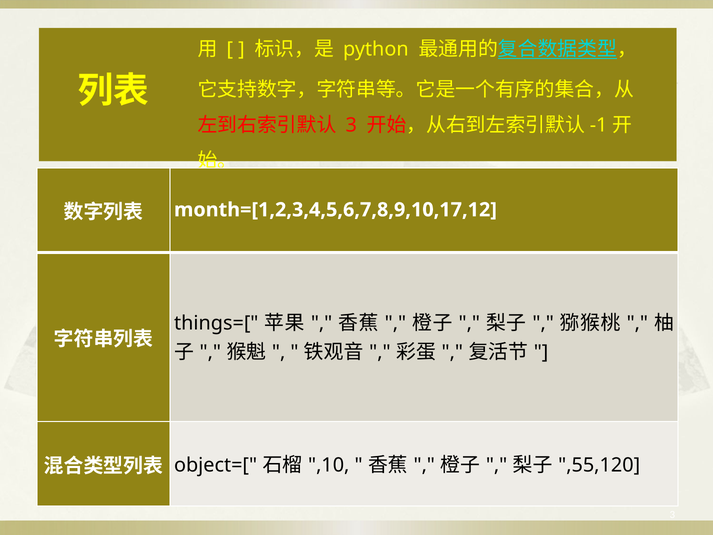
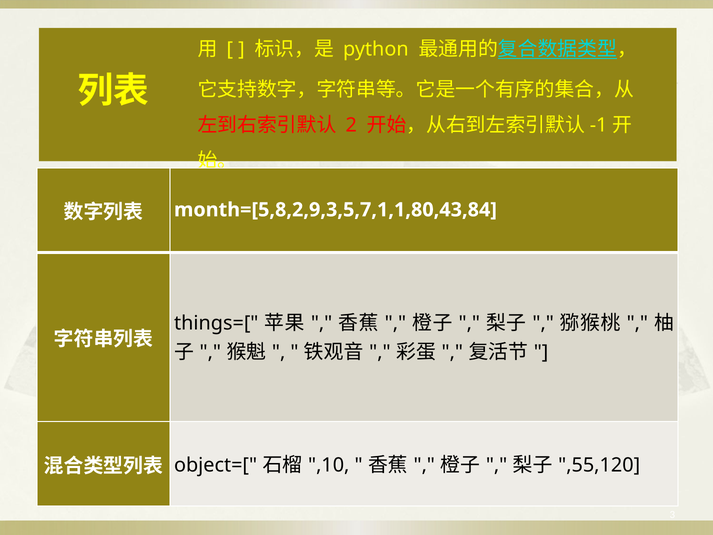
3 at (351, 125): 3 -> 2
month=[1,2,3,4,5,6,7,8,9,10,17,12: month=[1,2,3,4,5,6,7,8,9,10,17,12 -> month=[5,8,2,9,3,5,7,1,1,80,43,84
